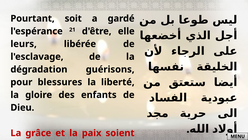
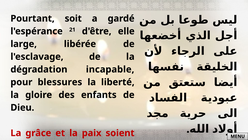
leurs: leurs -> large
guérisons: guérisons -> incapable
